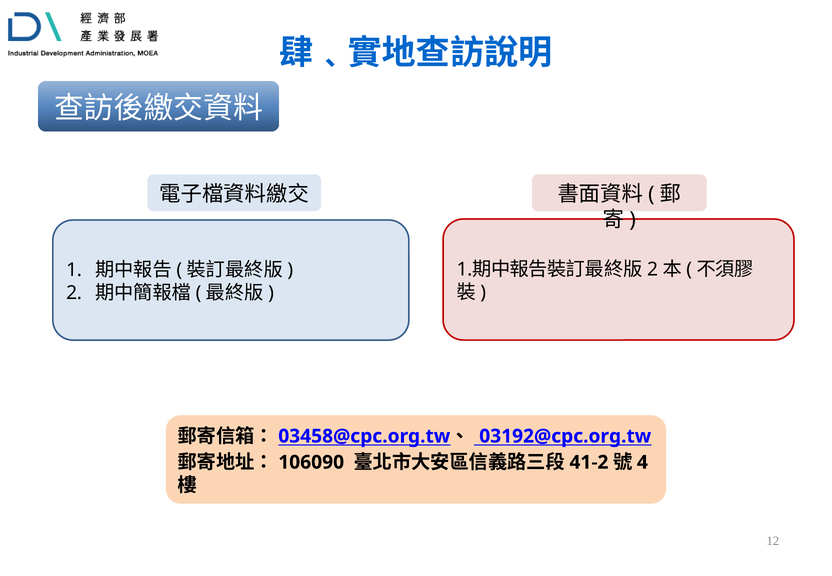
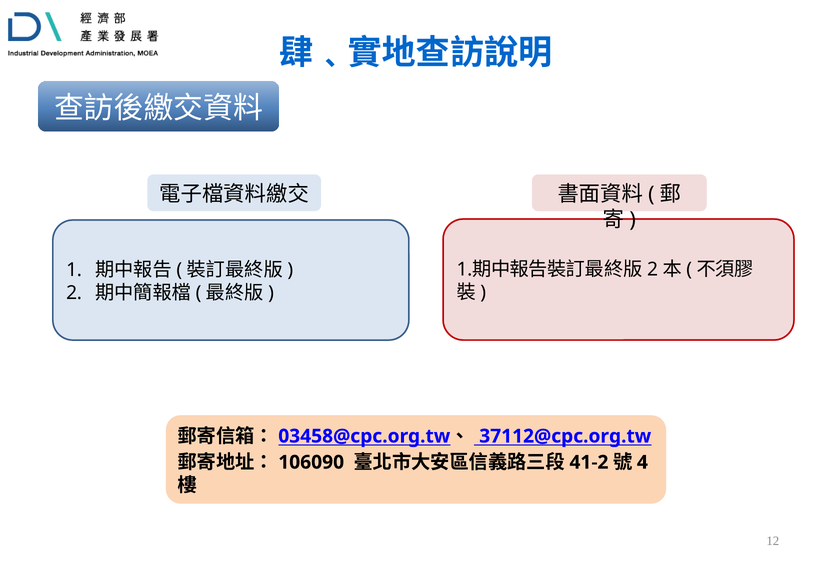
03192@cpc.org.tw: 03192@cpc.org.tw -> 37112@cpc.org.tw
